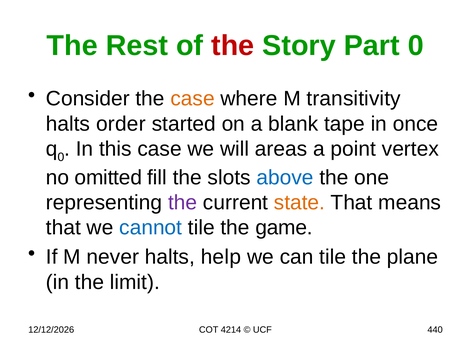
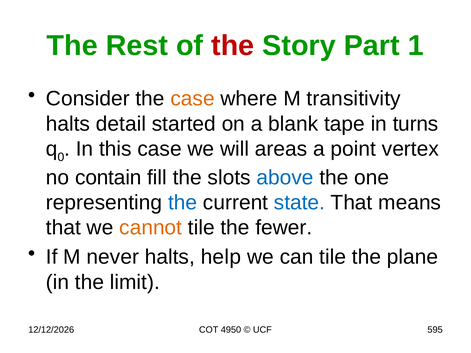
Part 0: 0 -> 1
order: order -> detail
once: once -> turns
omitted: omitted -> contain
the at (183, 203) colour: purple -> blue
state colour: orange -> blue
cannot colour: blue -> orange
game: game -> fewer
4214: 4214 -> 4950
440: 440 -> 595
